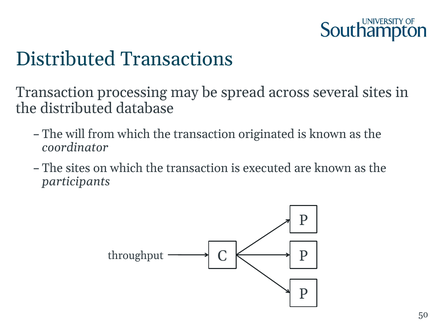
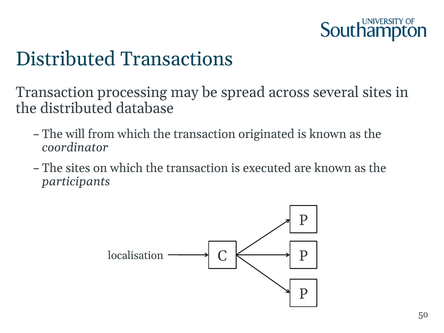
throughput: throughput -> localisation
